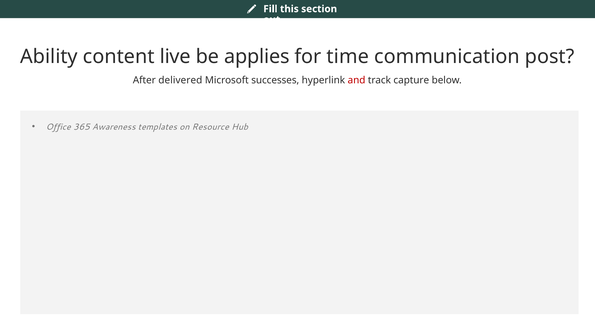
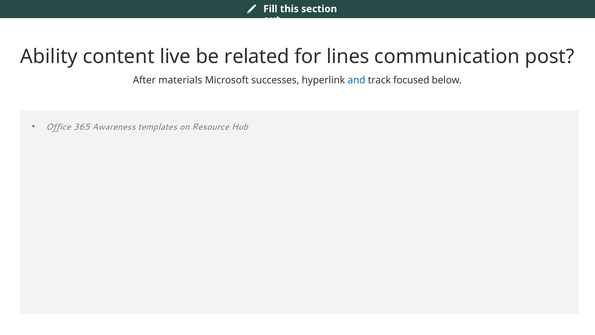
applies: applies -> related
time: time -> lines
delivered: delivered -> materials
and colour: red -> blue
capture: capture -> focused
